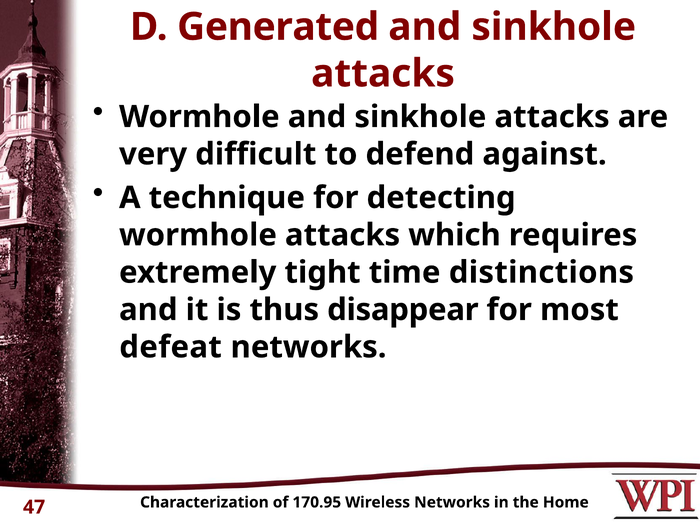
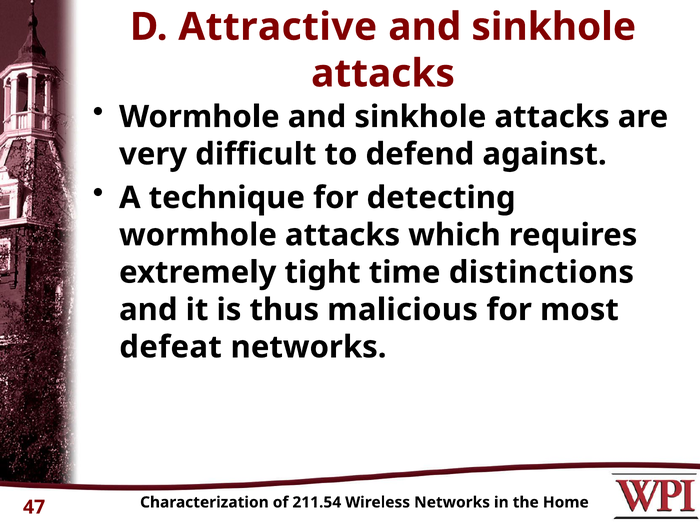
Generated: Generated -> Attractive
disappear: disappear -> malicious
170.95: 170.95 -> 211.54
